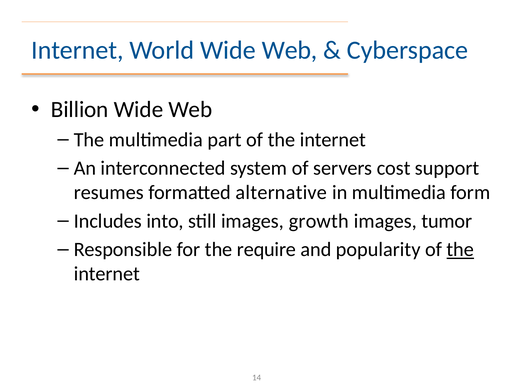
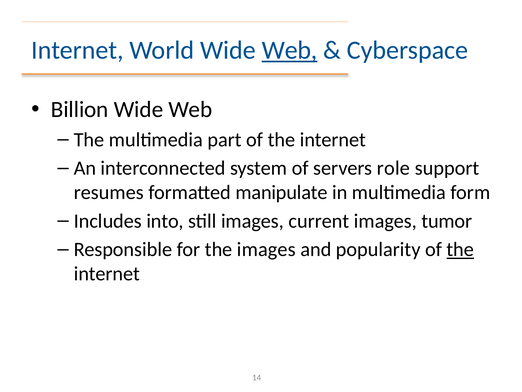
Web at (290, 50) underline: none -> present
cost: cost -> role
alternative: alternative -> manipulate
growth: growth -> current
the require: require -> images
